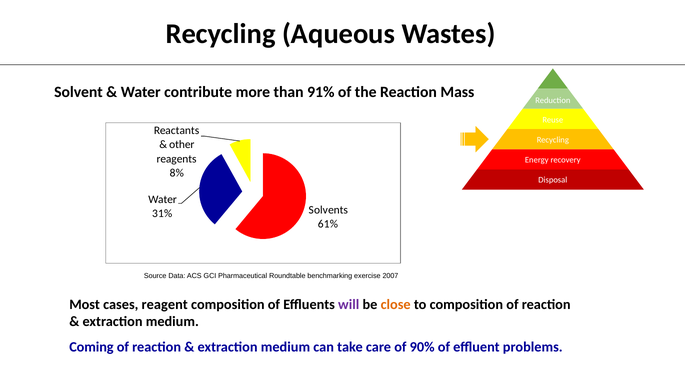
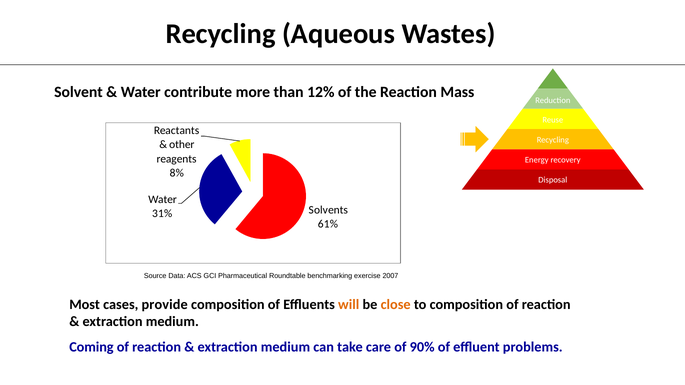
91%: 91% -> 12%
reagent: reagent -> provide
will colour: purple -> orange
